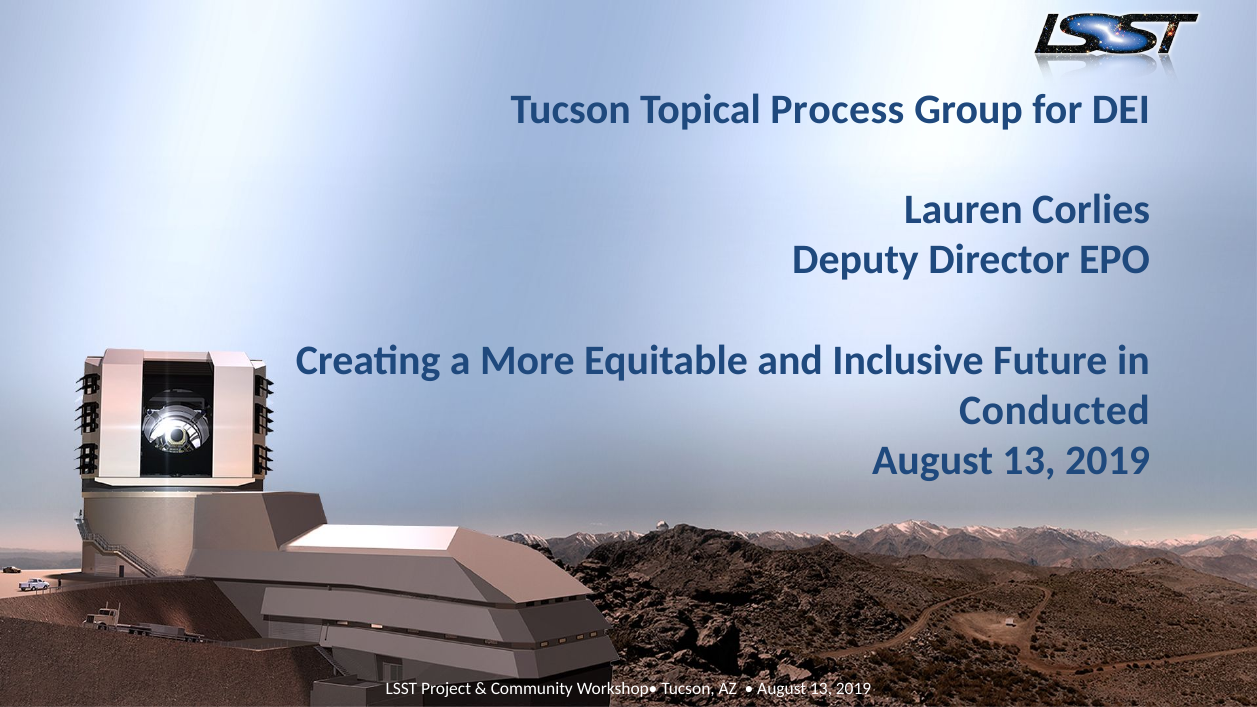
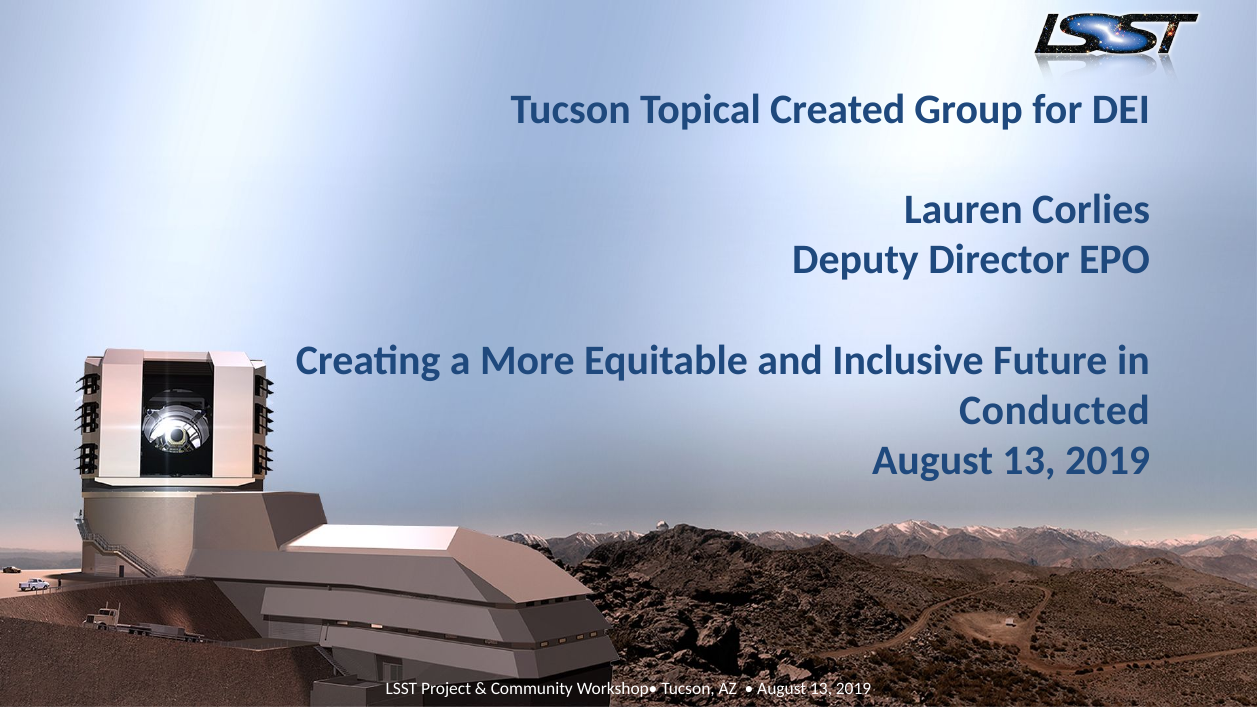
Process: Process -> Created
